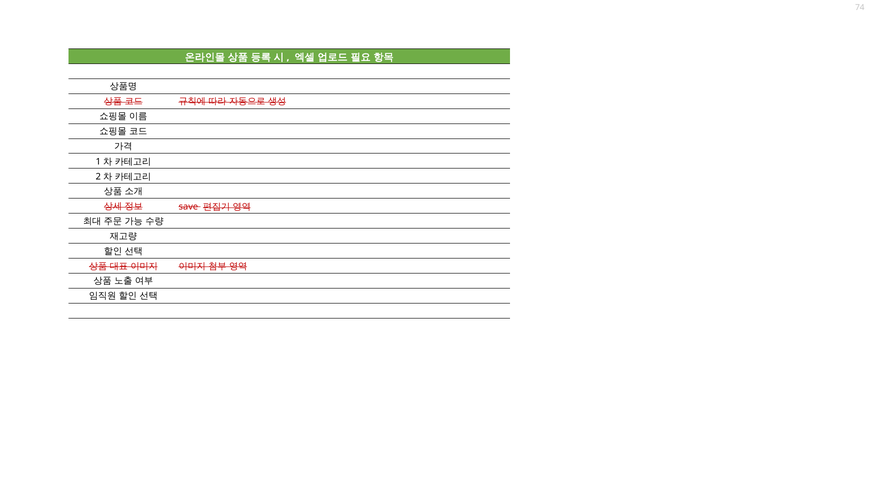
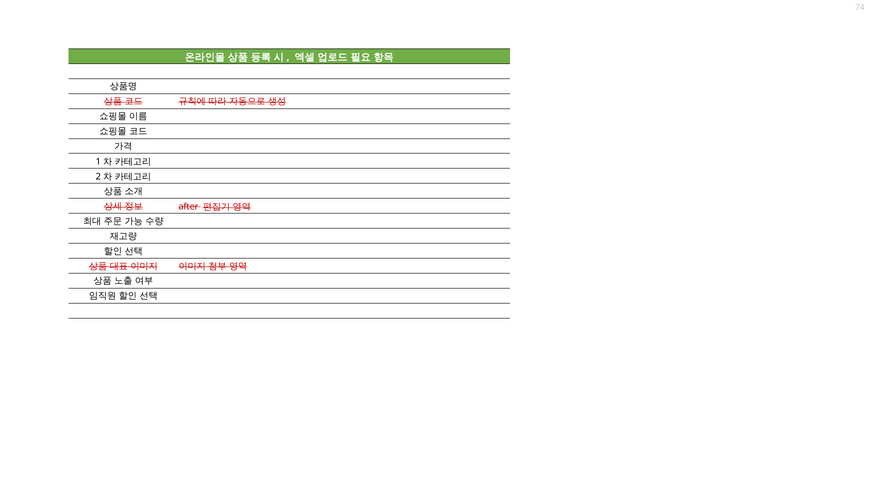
save: save -> after
